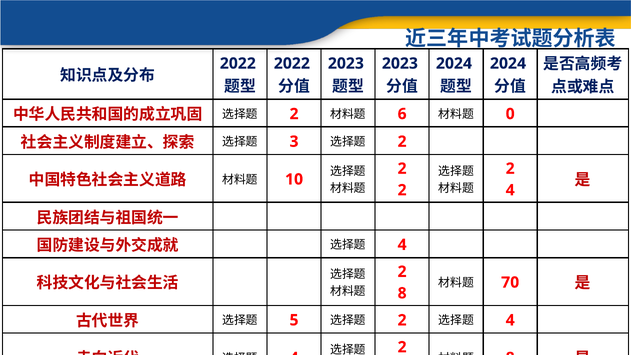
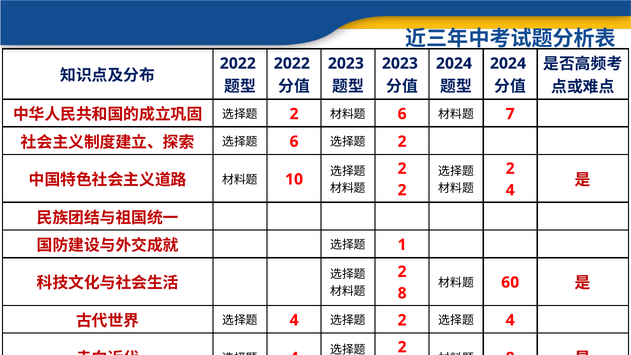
0: 0 -> 7
3 at (294, 142): 3 -> 6
4 at (402, 245): 4 -> 1
70: 70 -> 60
5 at (294, 320): 5 -> 4
